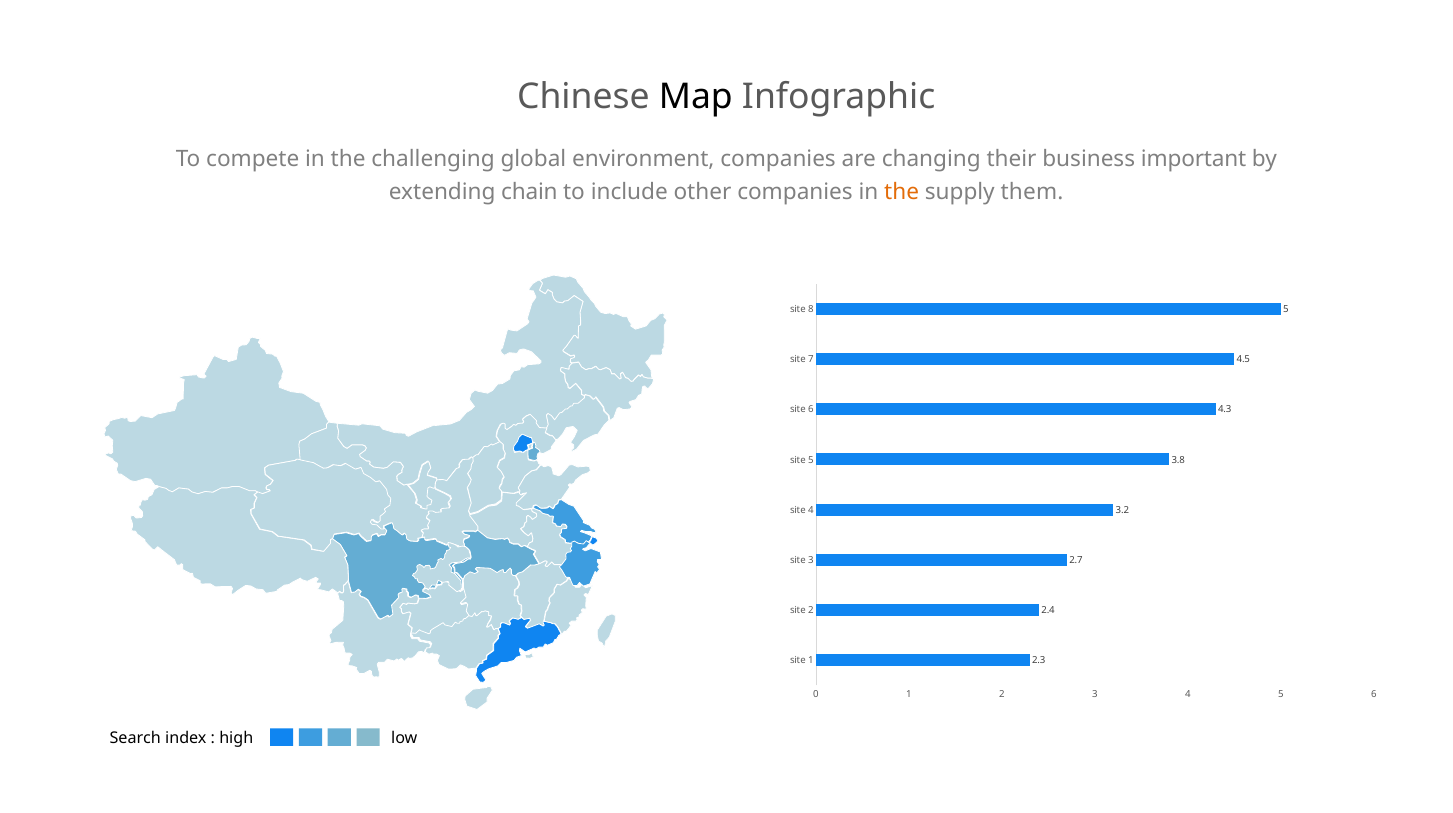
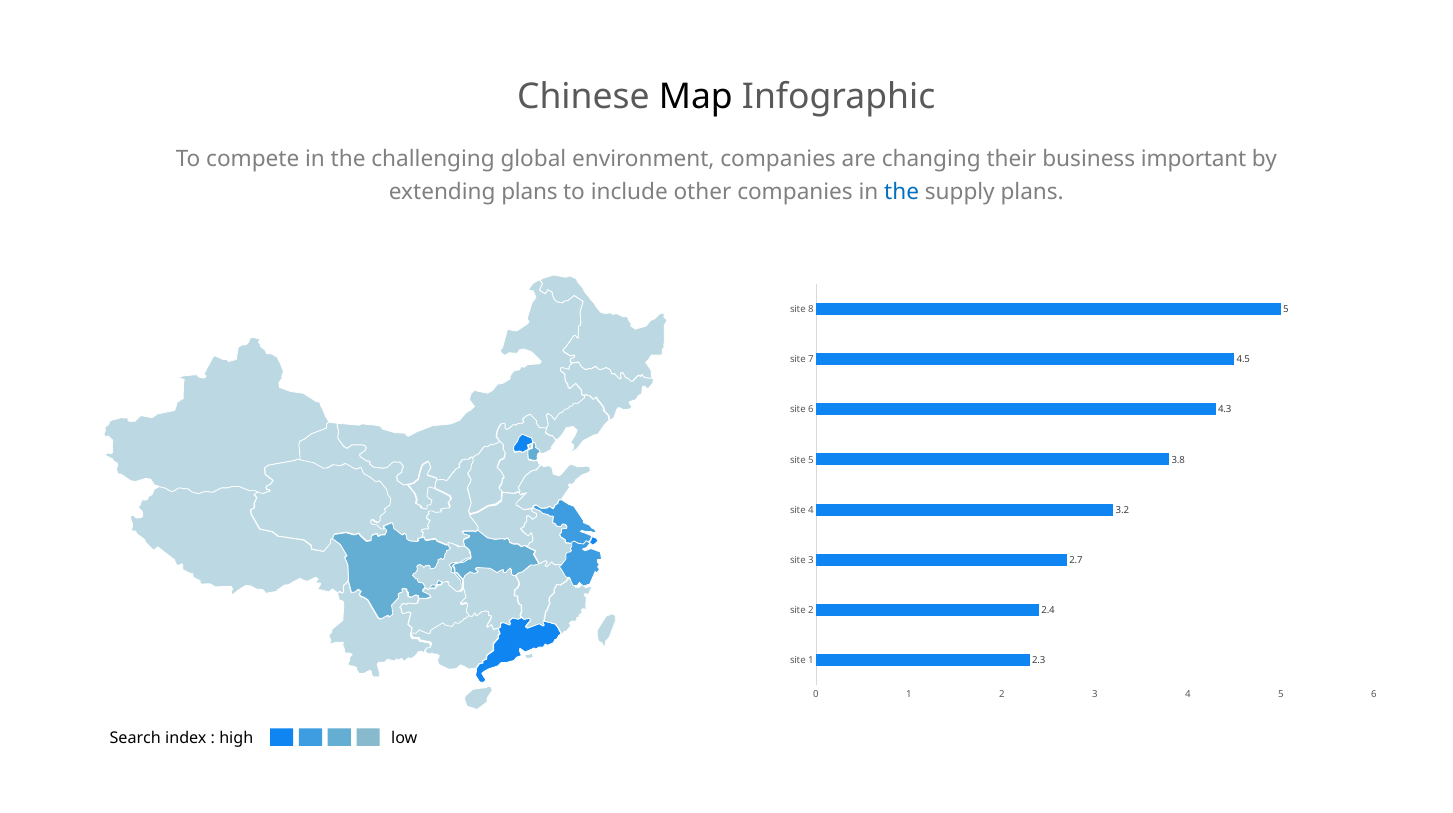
extending chain: chain -> plans
the at (902, 192) colour: orange -> blue
supply them: them -> plans
